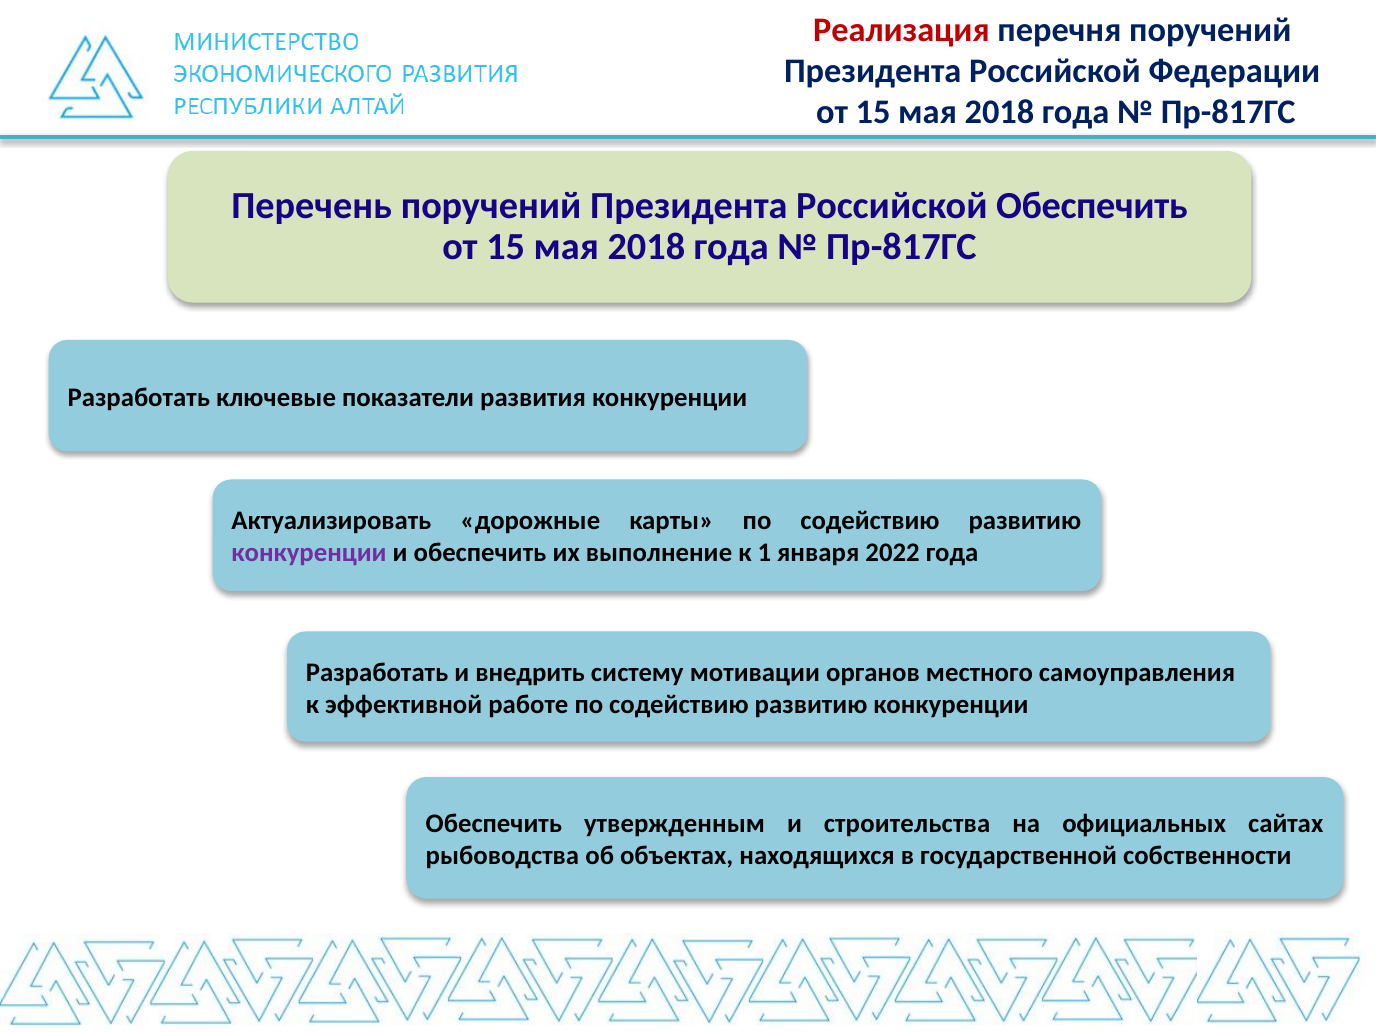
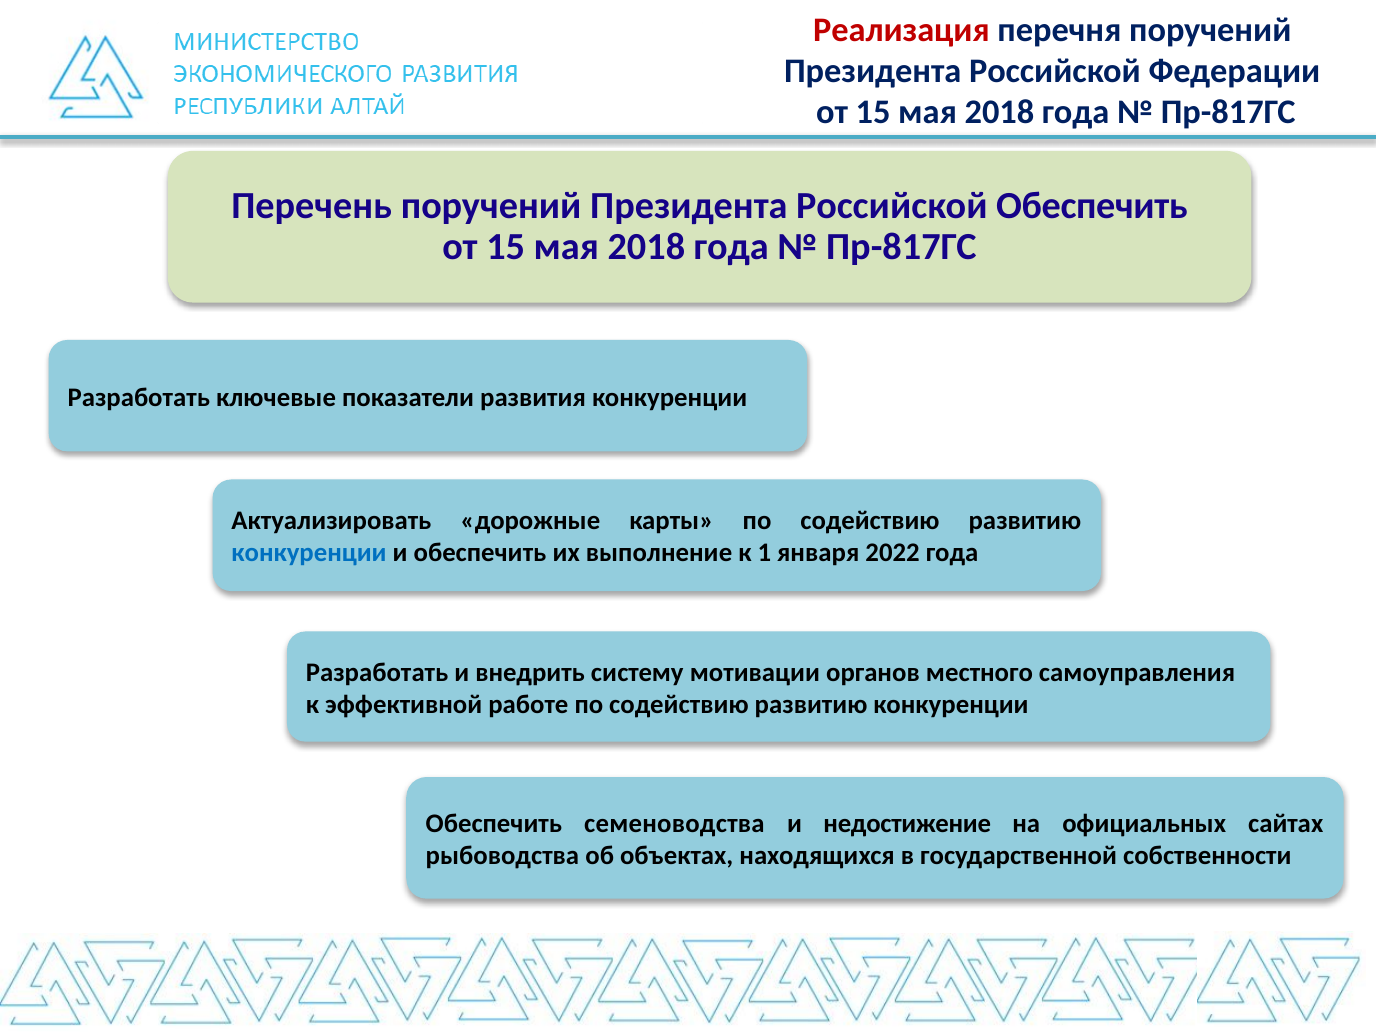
конкуренции at (309, 553) colour: purple -> blue
утвержденным: утвержденным -> семеноводства
строительства: строительства -> недостижение
